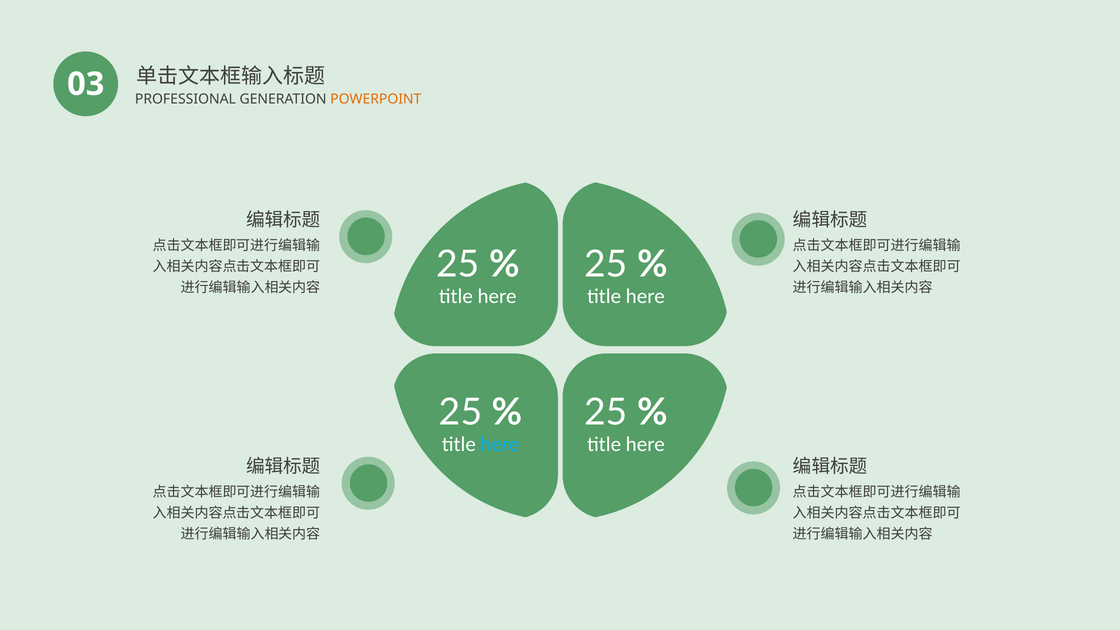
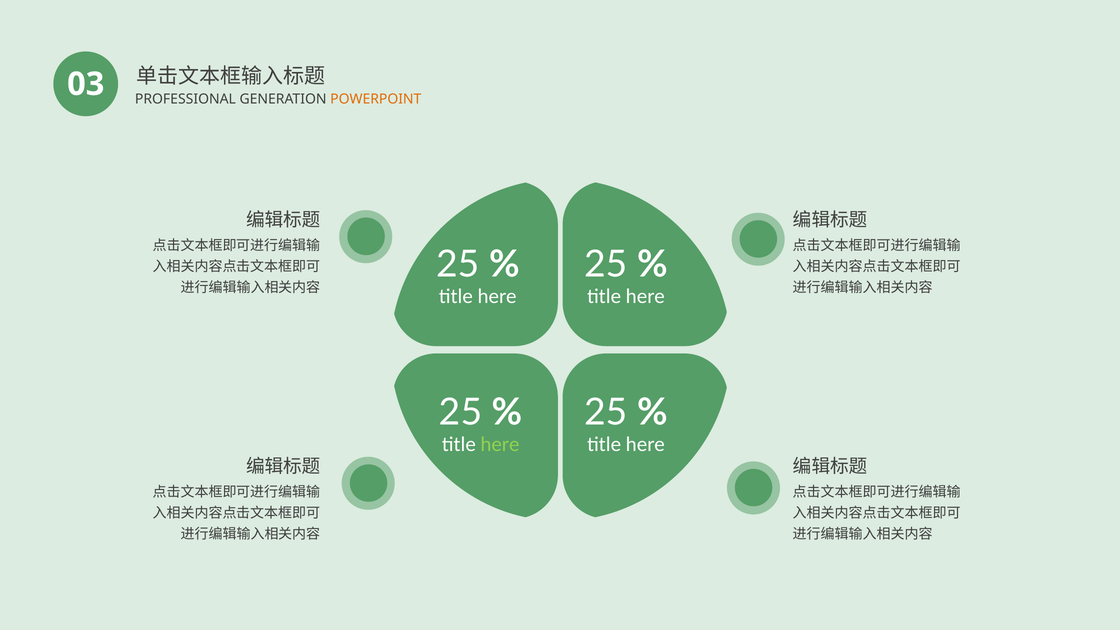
here at (500, 444) colour: light blue -> light green
